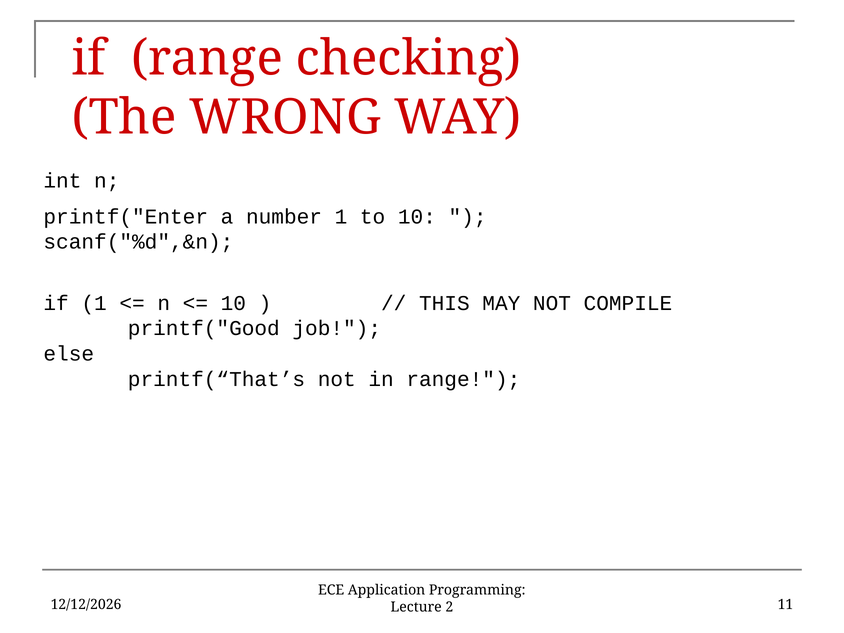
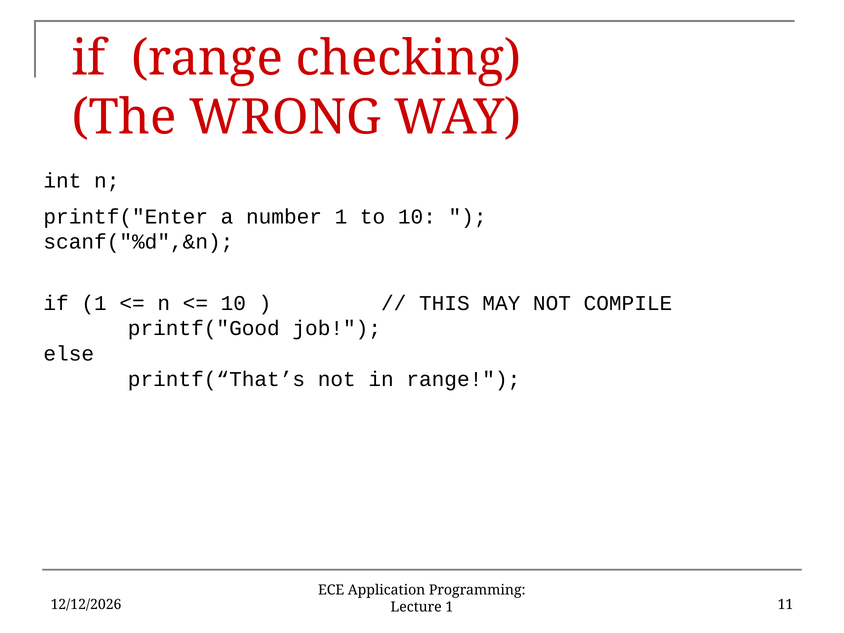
Lecture 2: 2 -> 1
